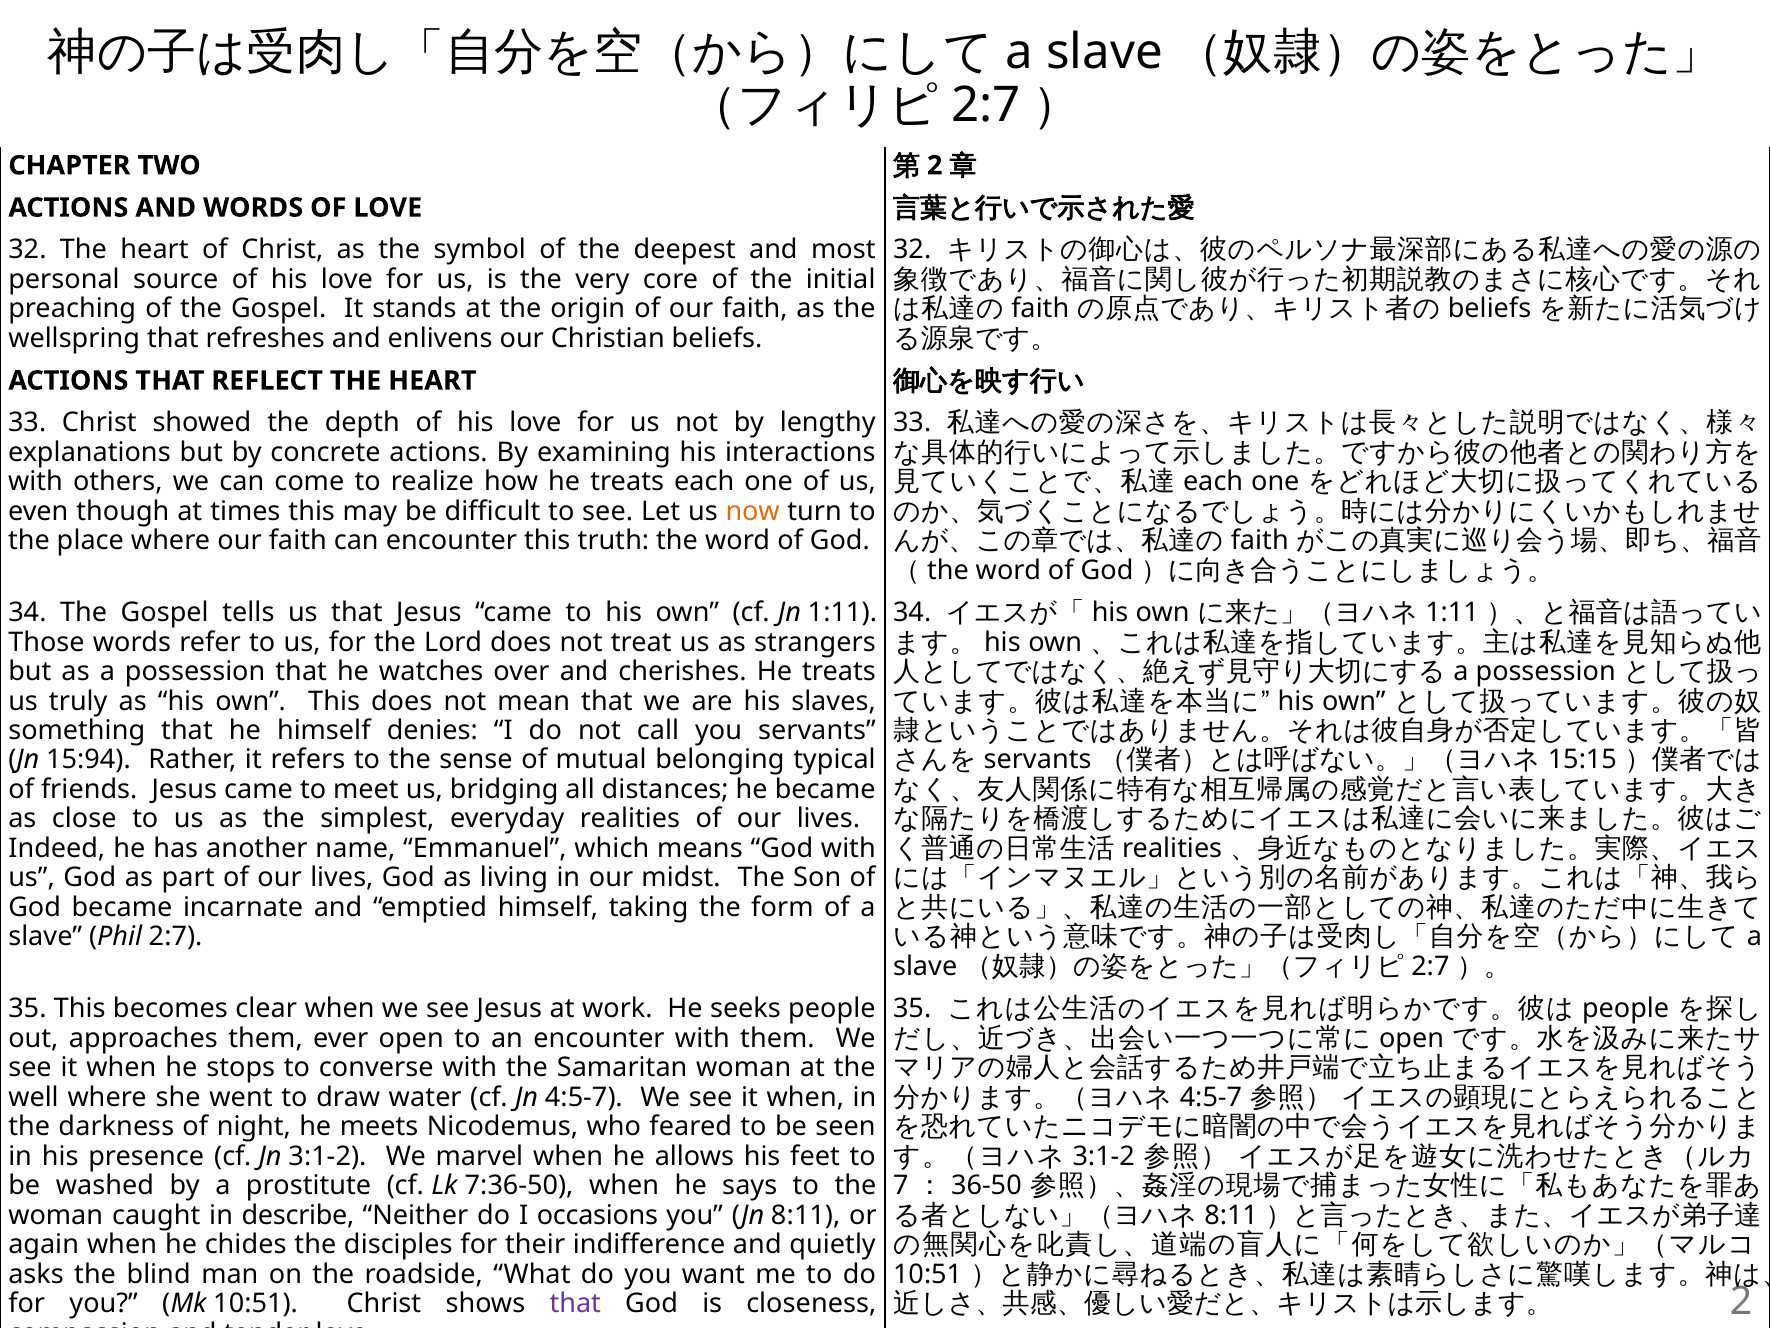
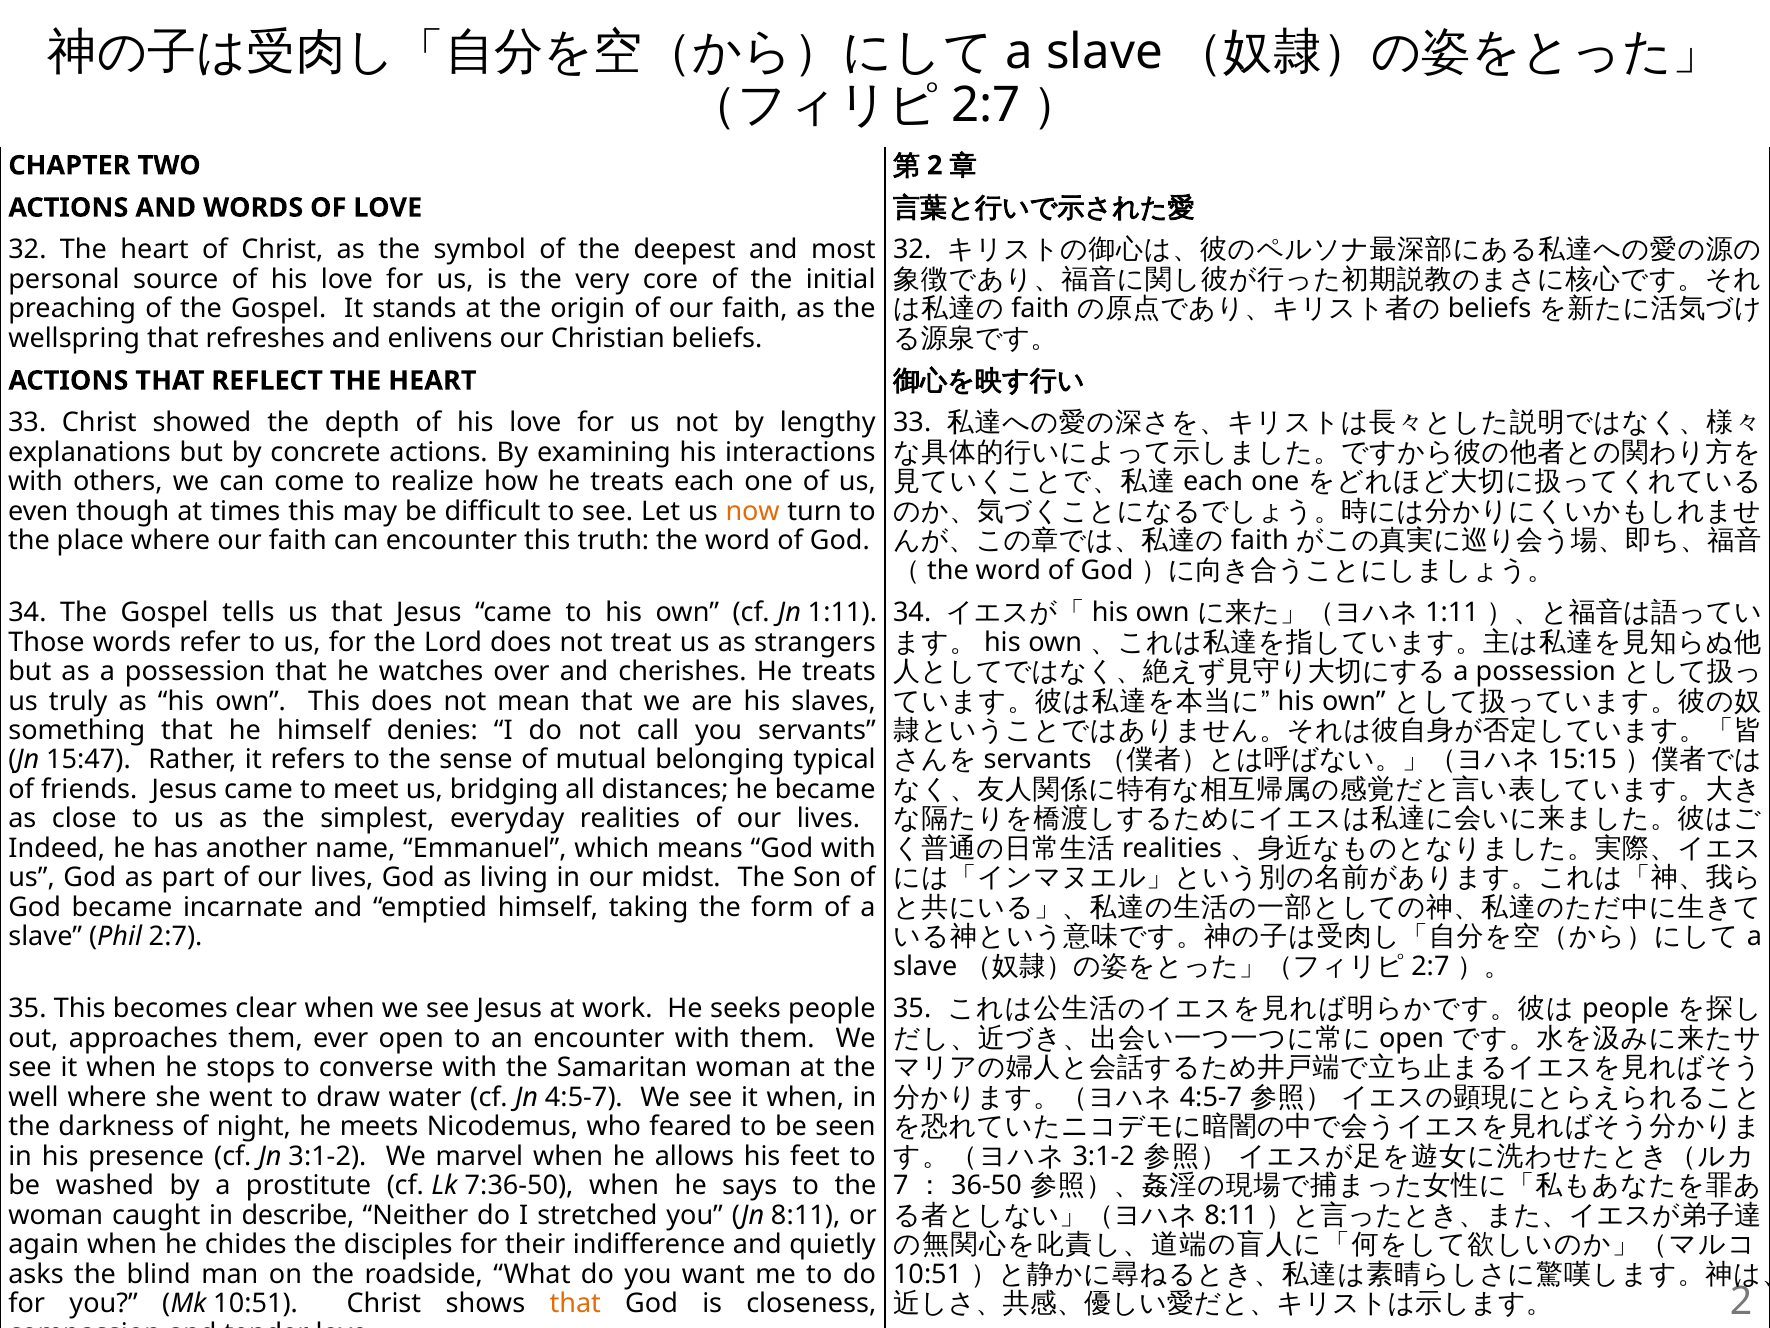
15:94: 15:94 -> 15:47
occasions: occasions -> stretched
that at (575, 1303) colour: purple -> orange
